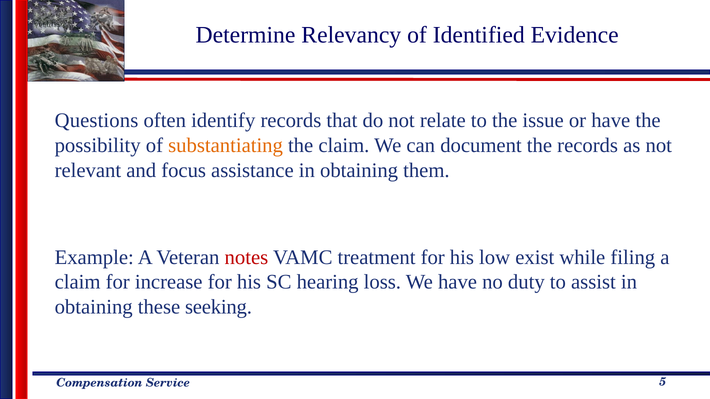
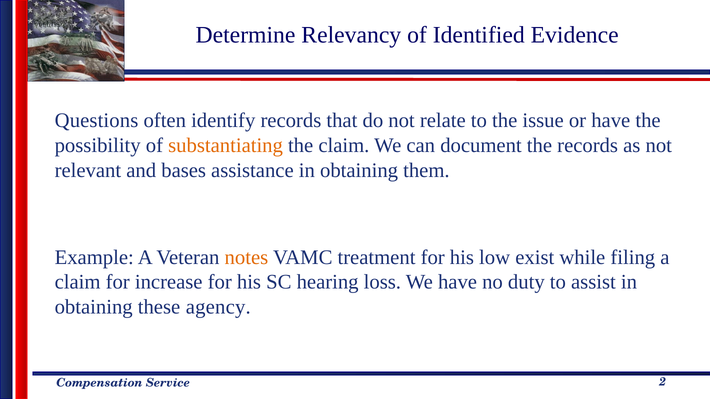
focus: focus -> bases
notes colour: red -> orange
seeking: seeking -> agency
5: 5 -> 2
